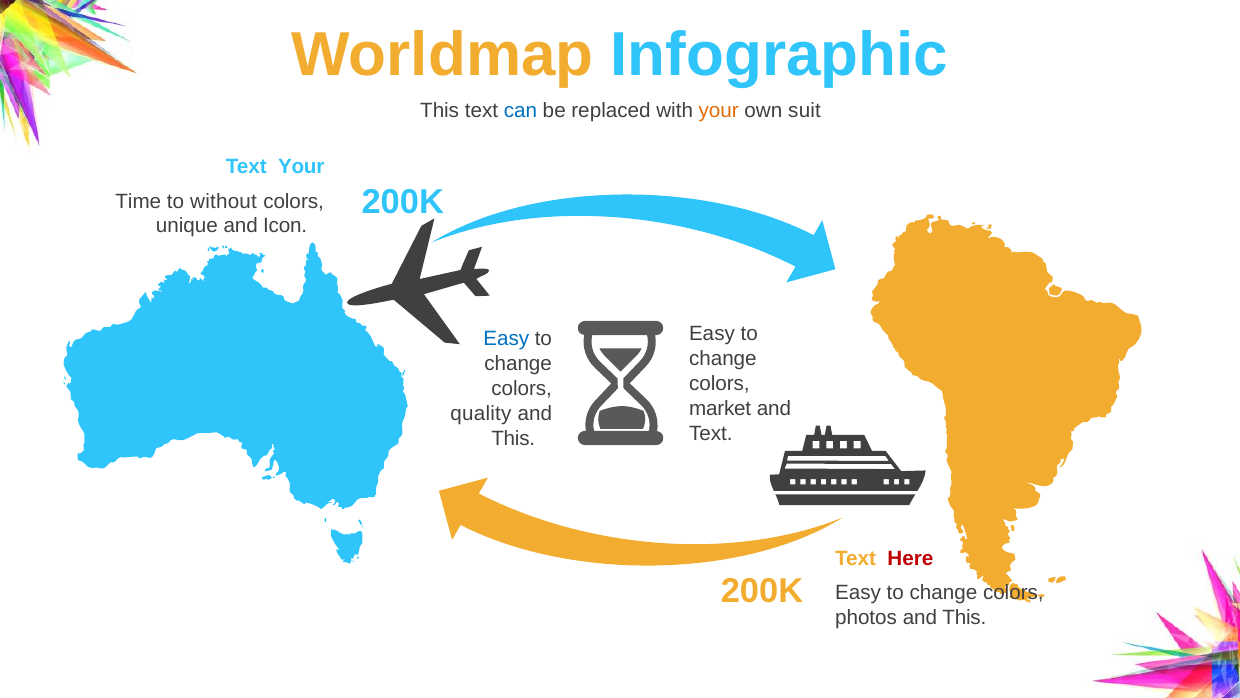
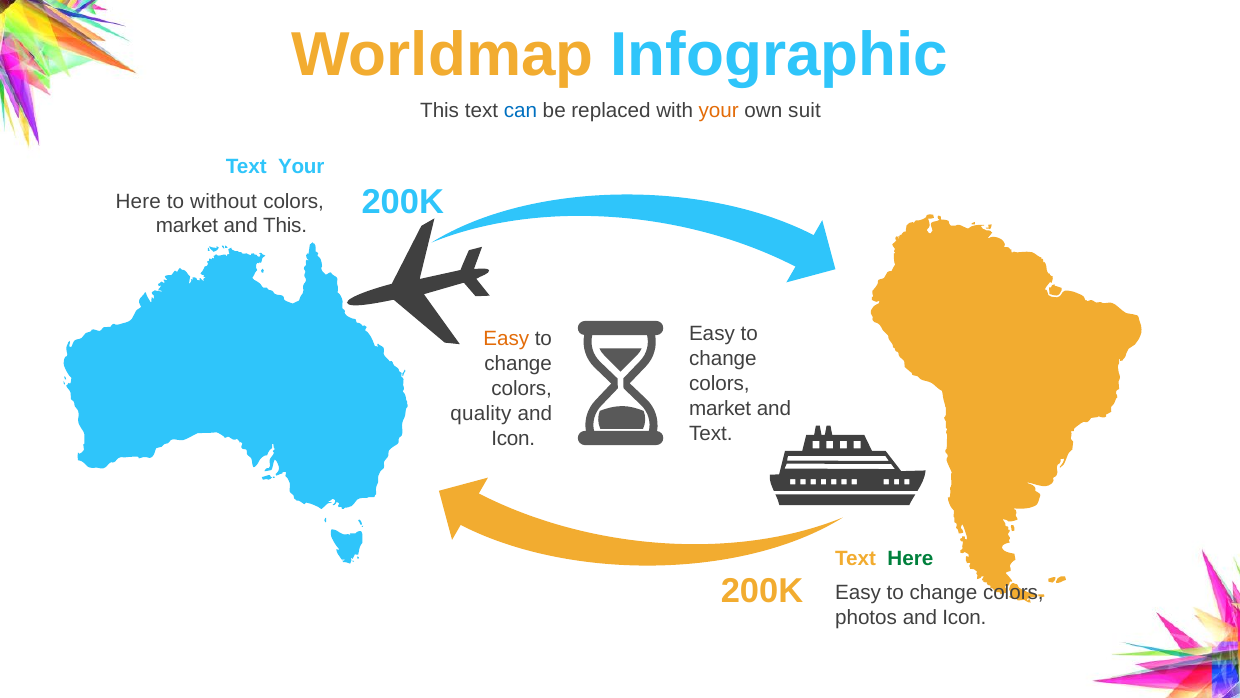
Time at (138, 201): Time -> Here
unique at (187, 226): unique -> market
and Icon: Icon -> This
Easy at (506, 339) colour: blue -> orange
This at (513, 438): This -> Icon
Here at (910, 558) colour: red -> green
photos and This: This -> Icon
